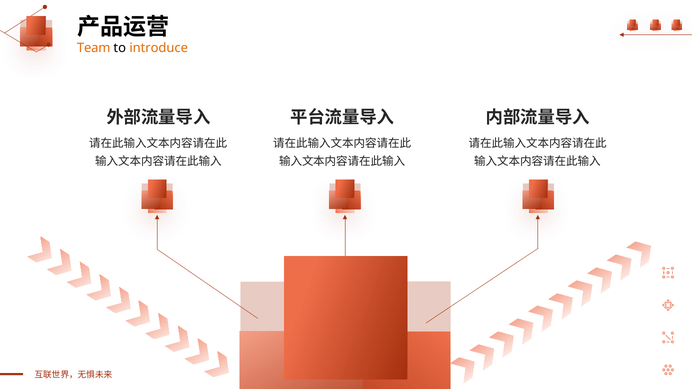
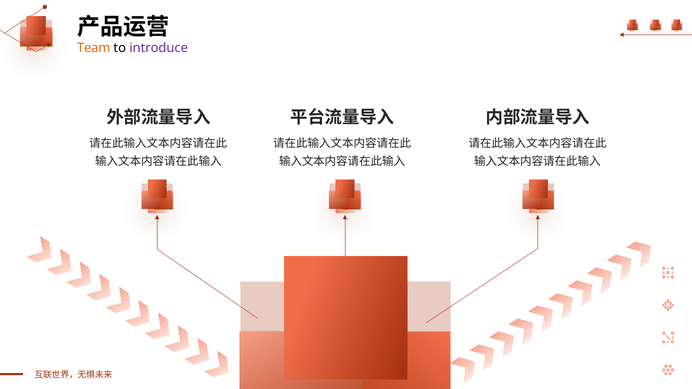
introduce colour: orange -> purple
